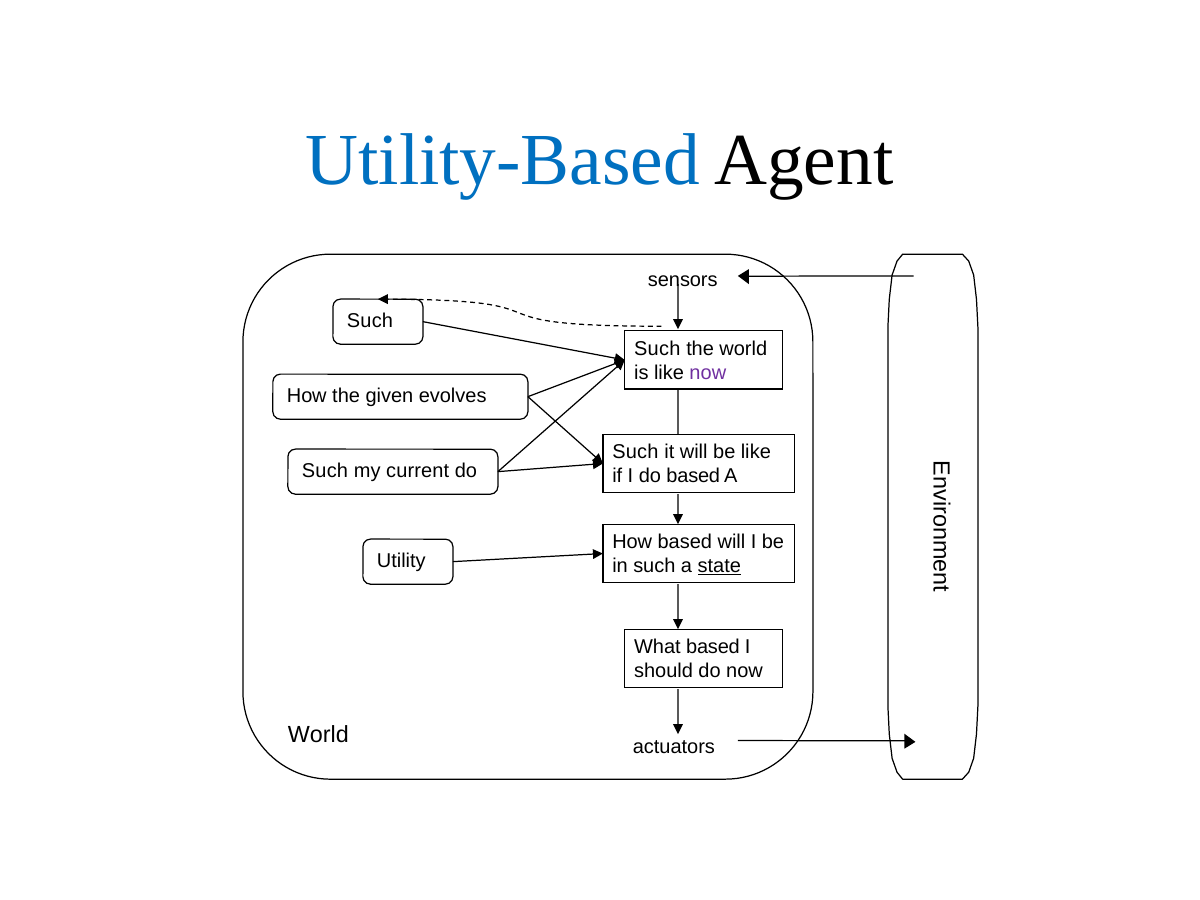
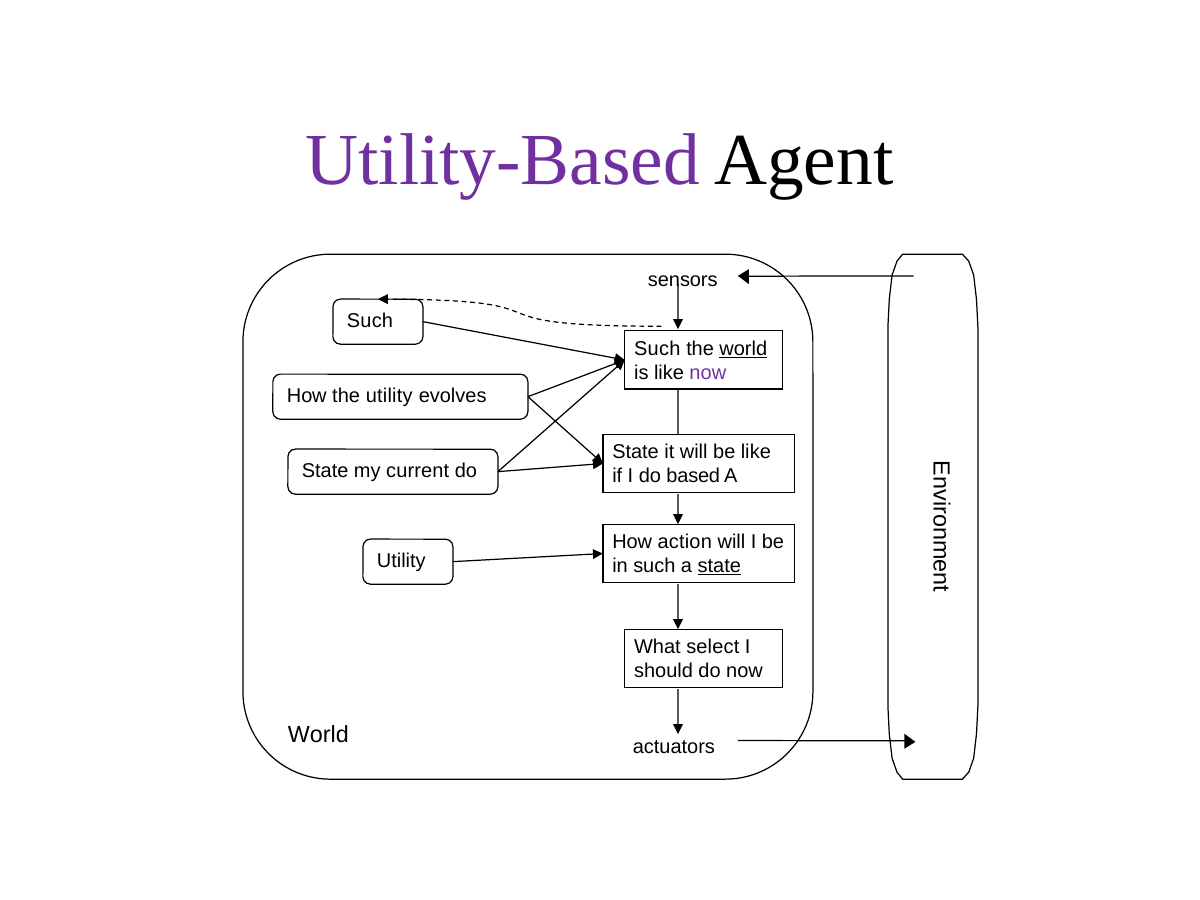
Utility-Based colour: blue -> purple
world at (743, 349) underline: none -> present
the given: given -> utility
Such at (635, 452): Such -> State
Such at (325, 471): Such -> State
How based: based -> action
What based: based -> select
